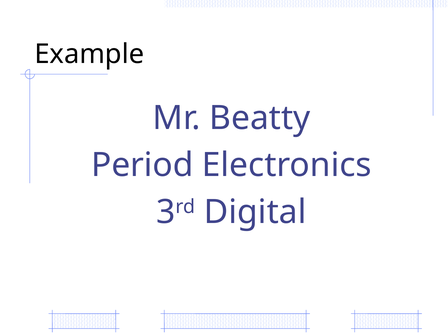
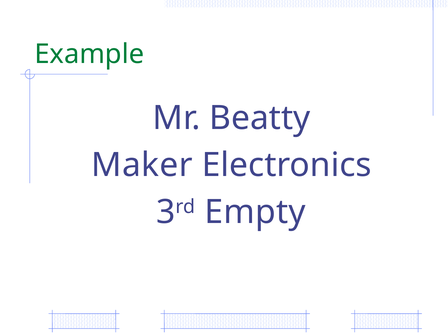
Example colour: black -> green
Period: Period -> Maker
Digital: Digital -> Empty
